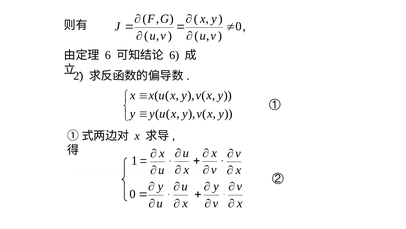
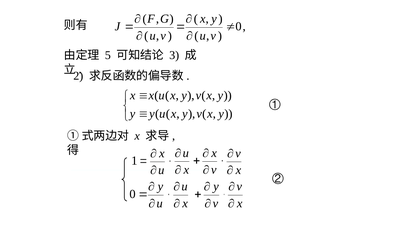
6 at (108, 55): 6 -> 5
6 at (174, 55): 6 -> 3
